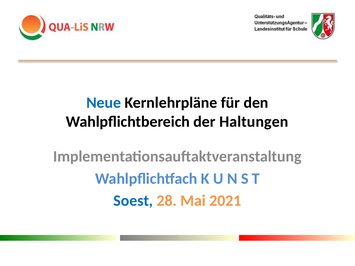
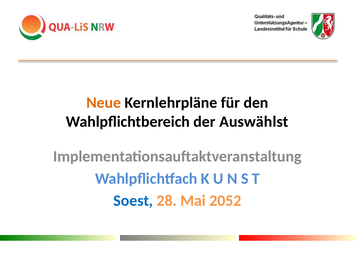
Neue colour: blue -> orange
Haltungen: Haltungen -> Auswählst
2021: 2021 -> 2052
